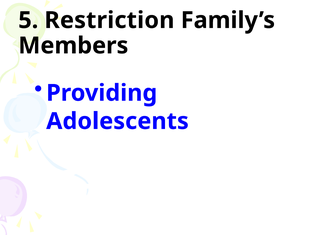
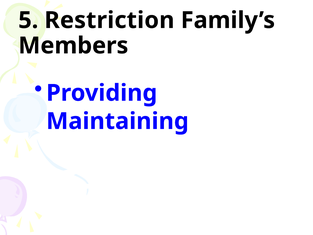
Adolescents: Adolescents -> Maintaining
